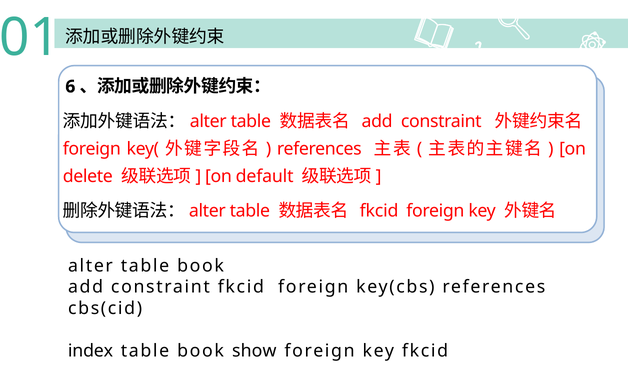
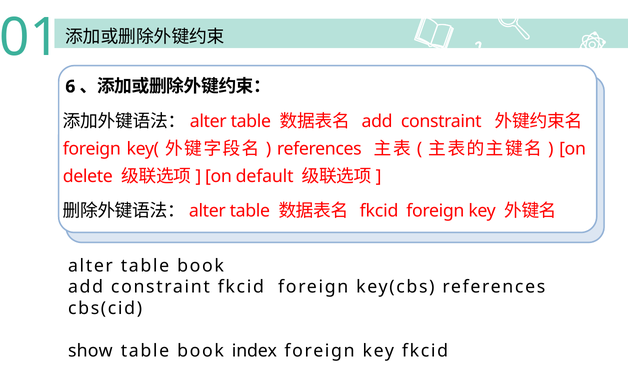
index: index -> show
show: show -> index
